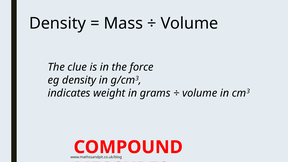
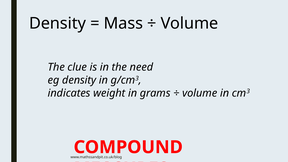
force: force -> need
